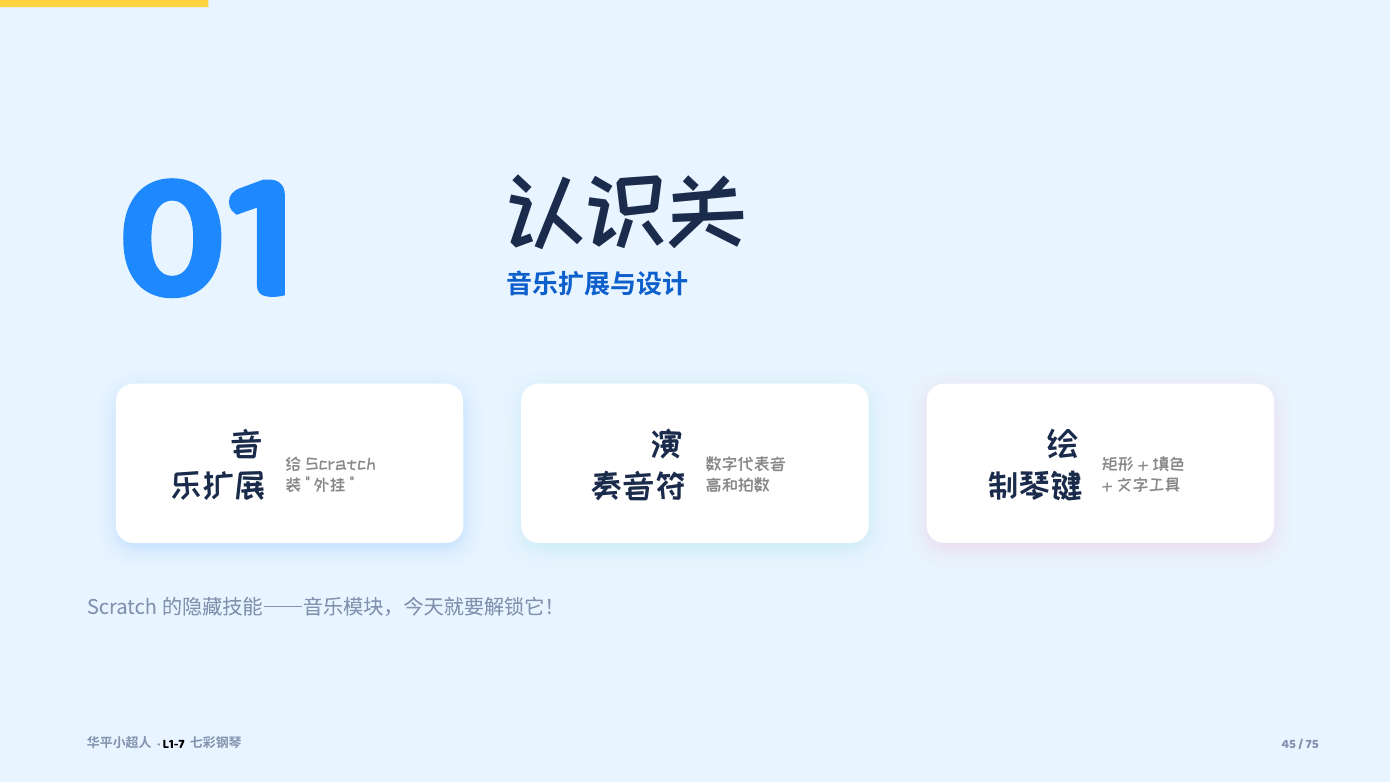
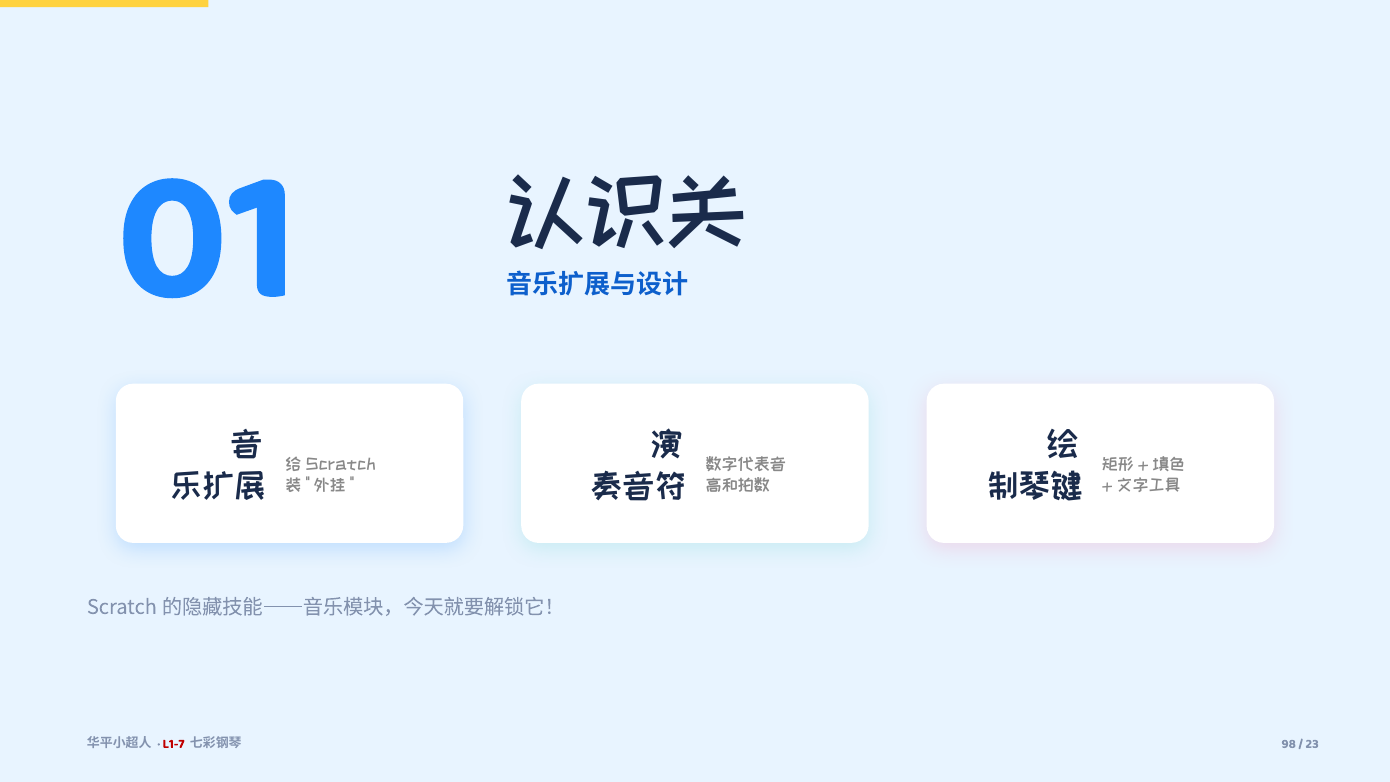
L1-7 colour: black -> red
45: 45 -> 98
75: 75 -> 23
